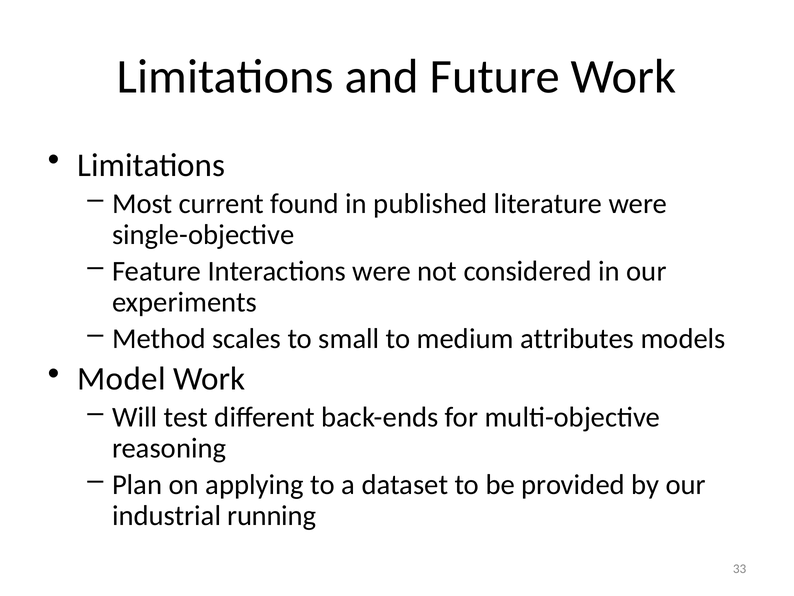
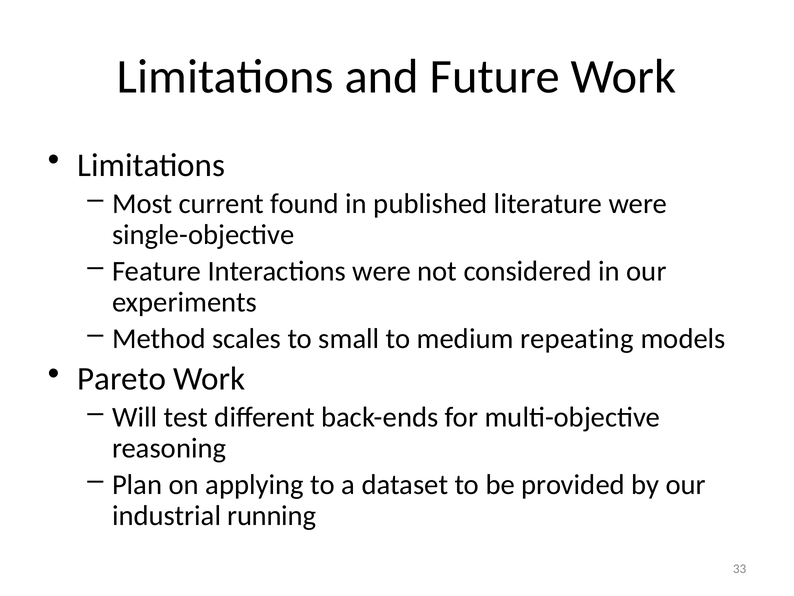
attributes: attributes -> repeating
Model: Model -> Pareto
